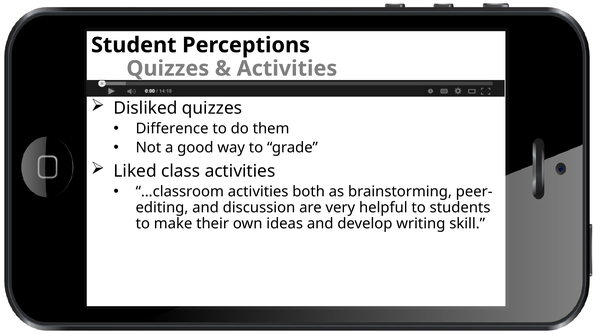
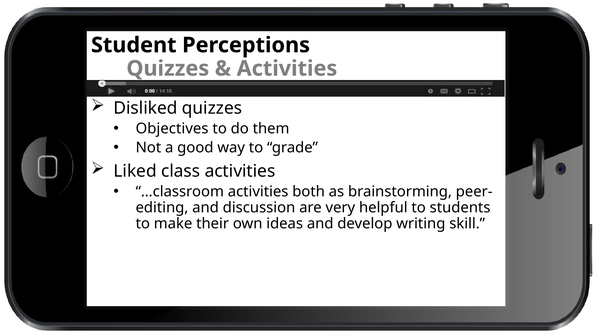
Difference: Difference -> Objectives
